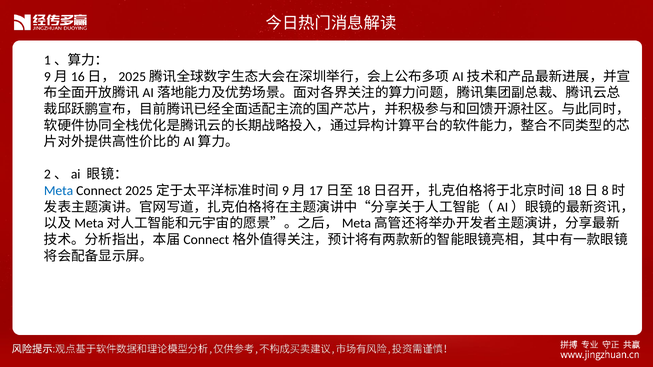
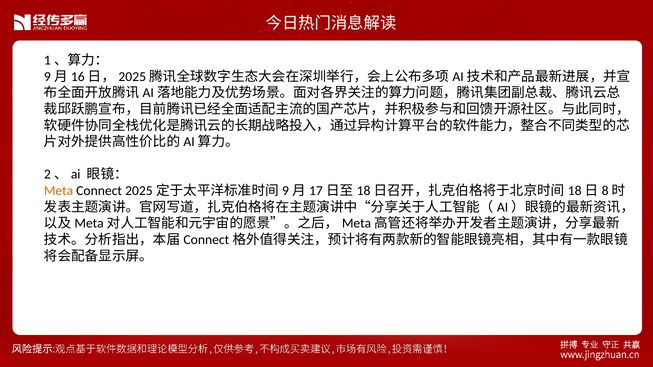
Meta colour: blue -> orange
